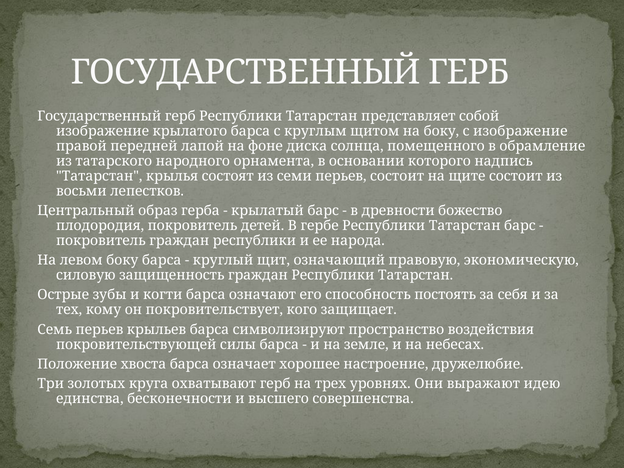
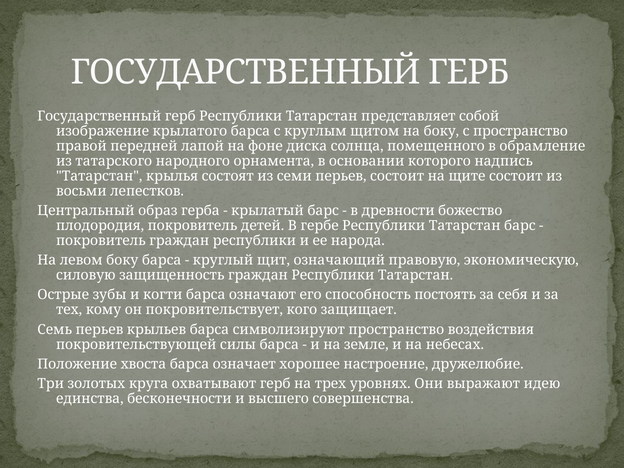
с изображение: изображение -> пространство
